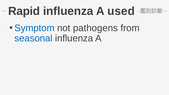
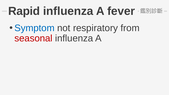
used: used -> fever
pathogens: pathogens -> respiratory
seasonal colour: blue -> red
